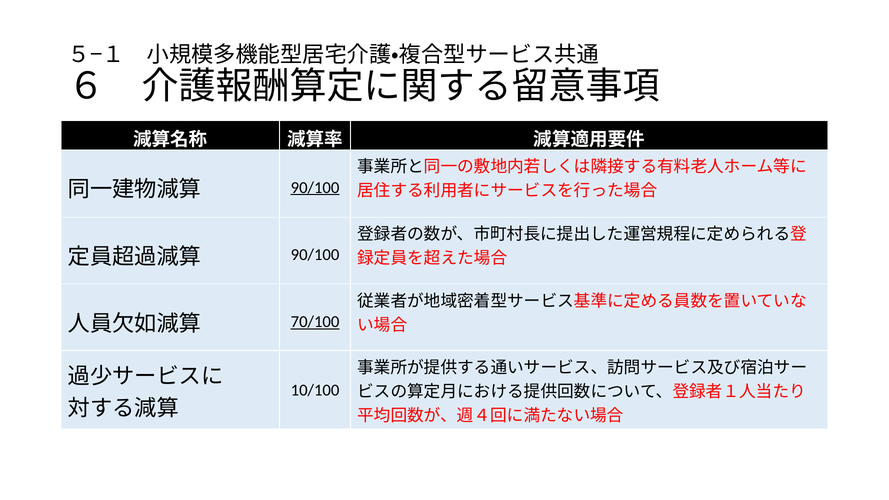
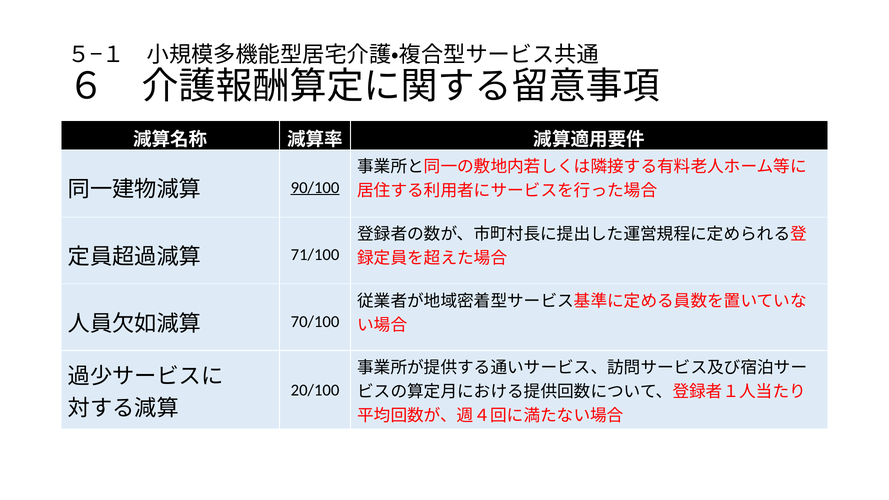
90/100 at (315, 255): 90/100 -> 71/100
70/100 underline: present -> none
10/100: 10/100 -> 20/100
